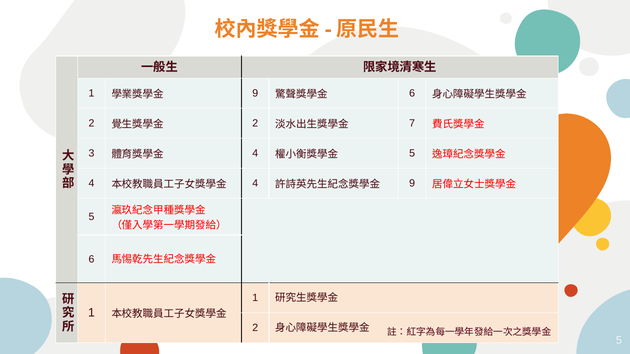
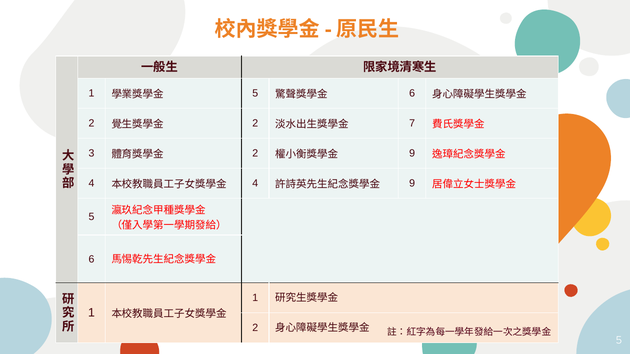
9 at (255, 94): 9 -> 5
4 at (255, 154): 4 -> 2
5 at (412, 154): 5 -> 9
